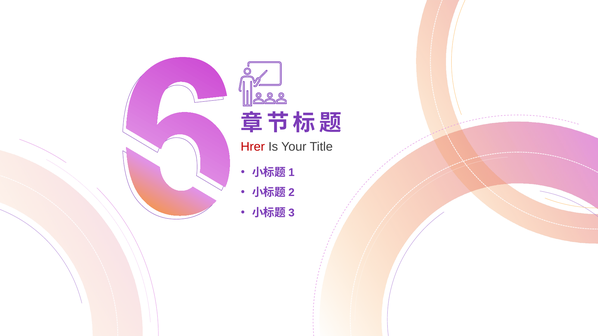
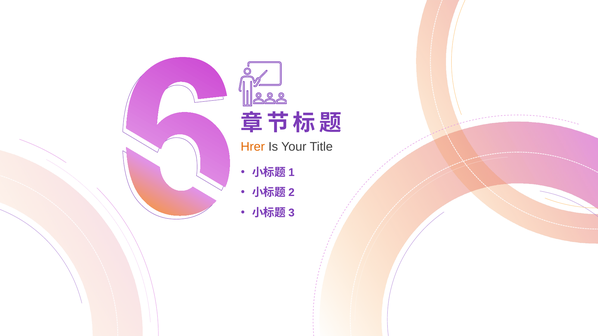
Hrer colour: red -> orange
